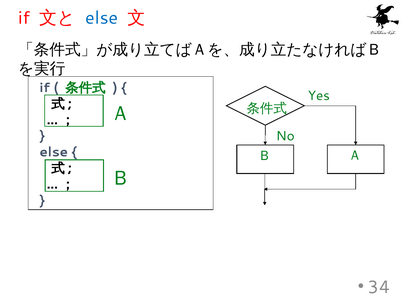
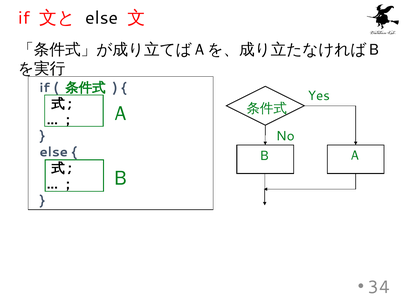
else at (102, 18) colour: blue -> black
